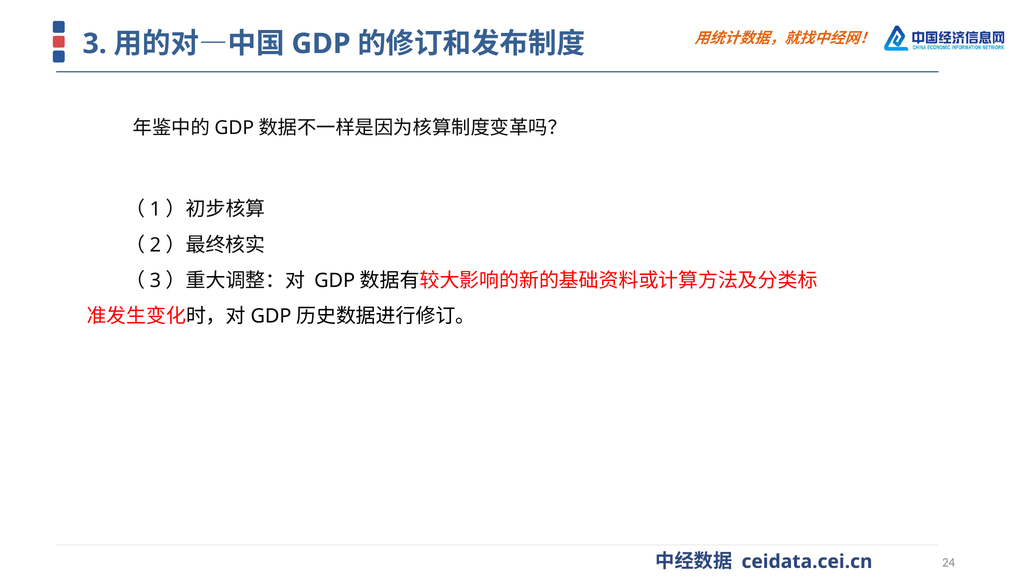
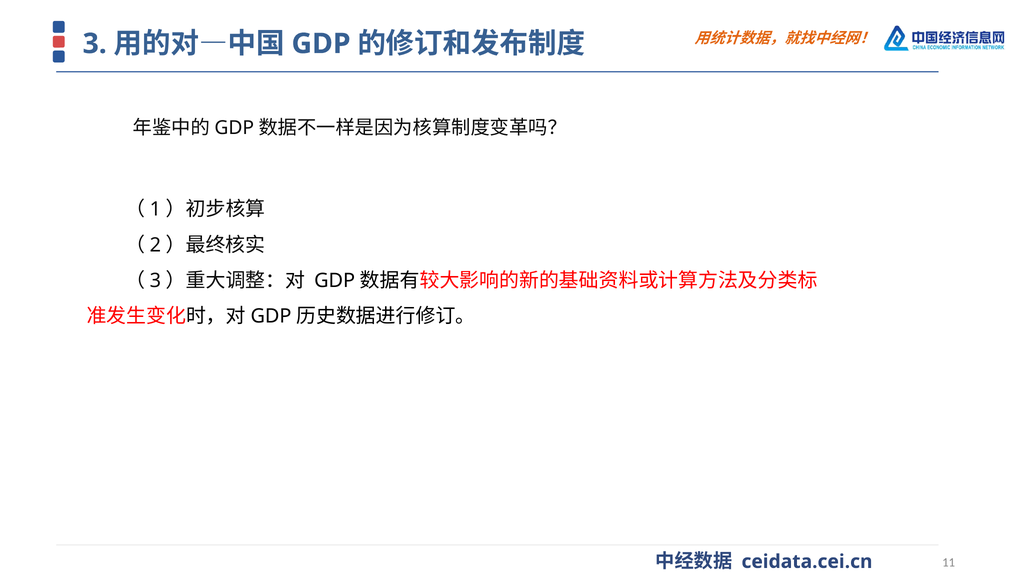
24: 24 -> 11
